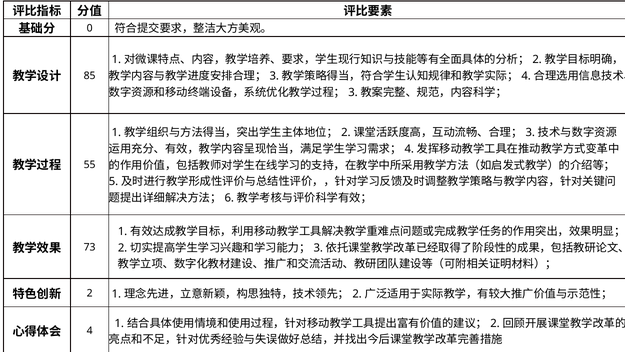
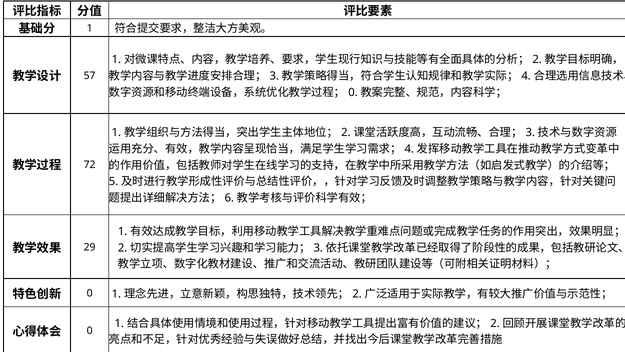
0 at (90, 28): 0 -> 1
85: 85 -> 57
3 at (353, 92): 3 -> 0
55: 55 -> 72
73: 73 -> 29
2 at (90, 293): 2 -> 0
4 at (90, 331): 4 -> 0
